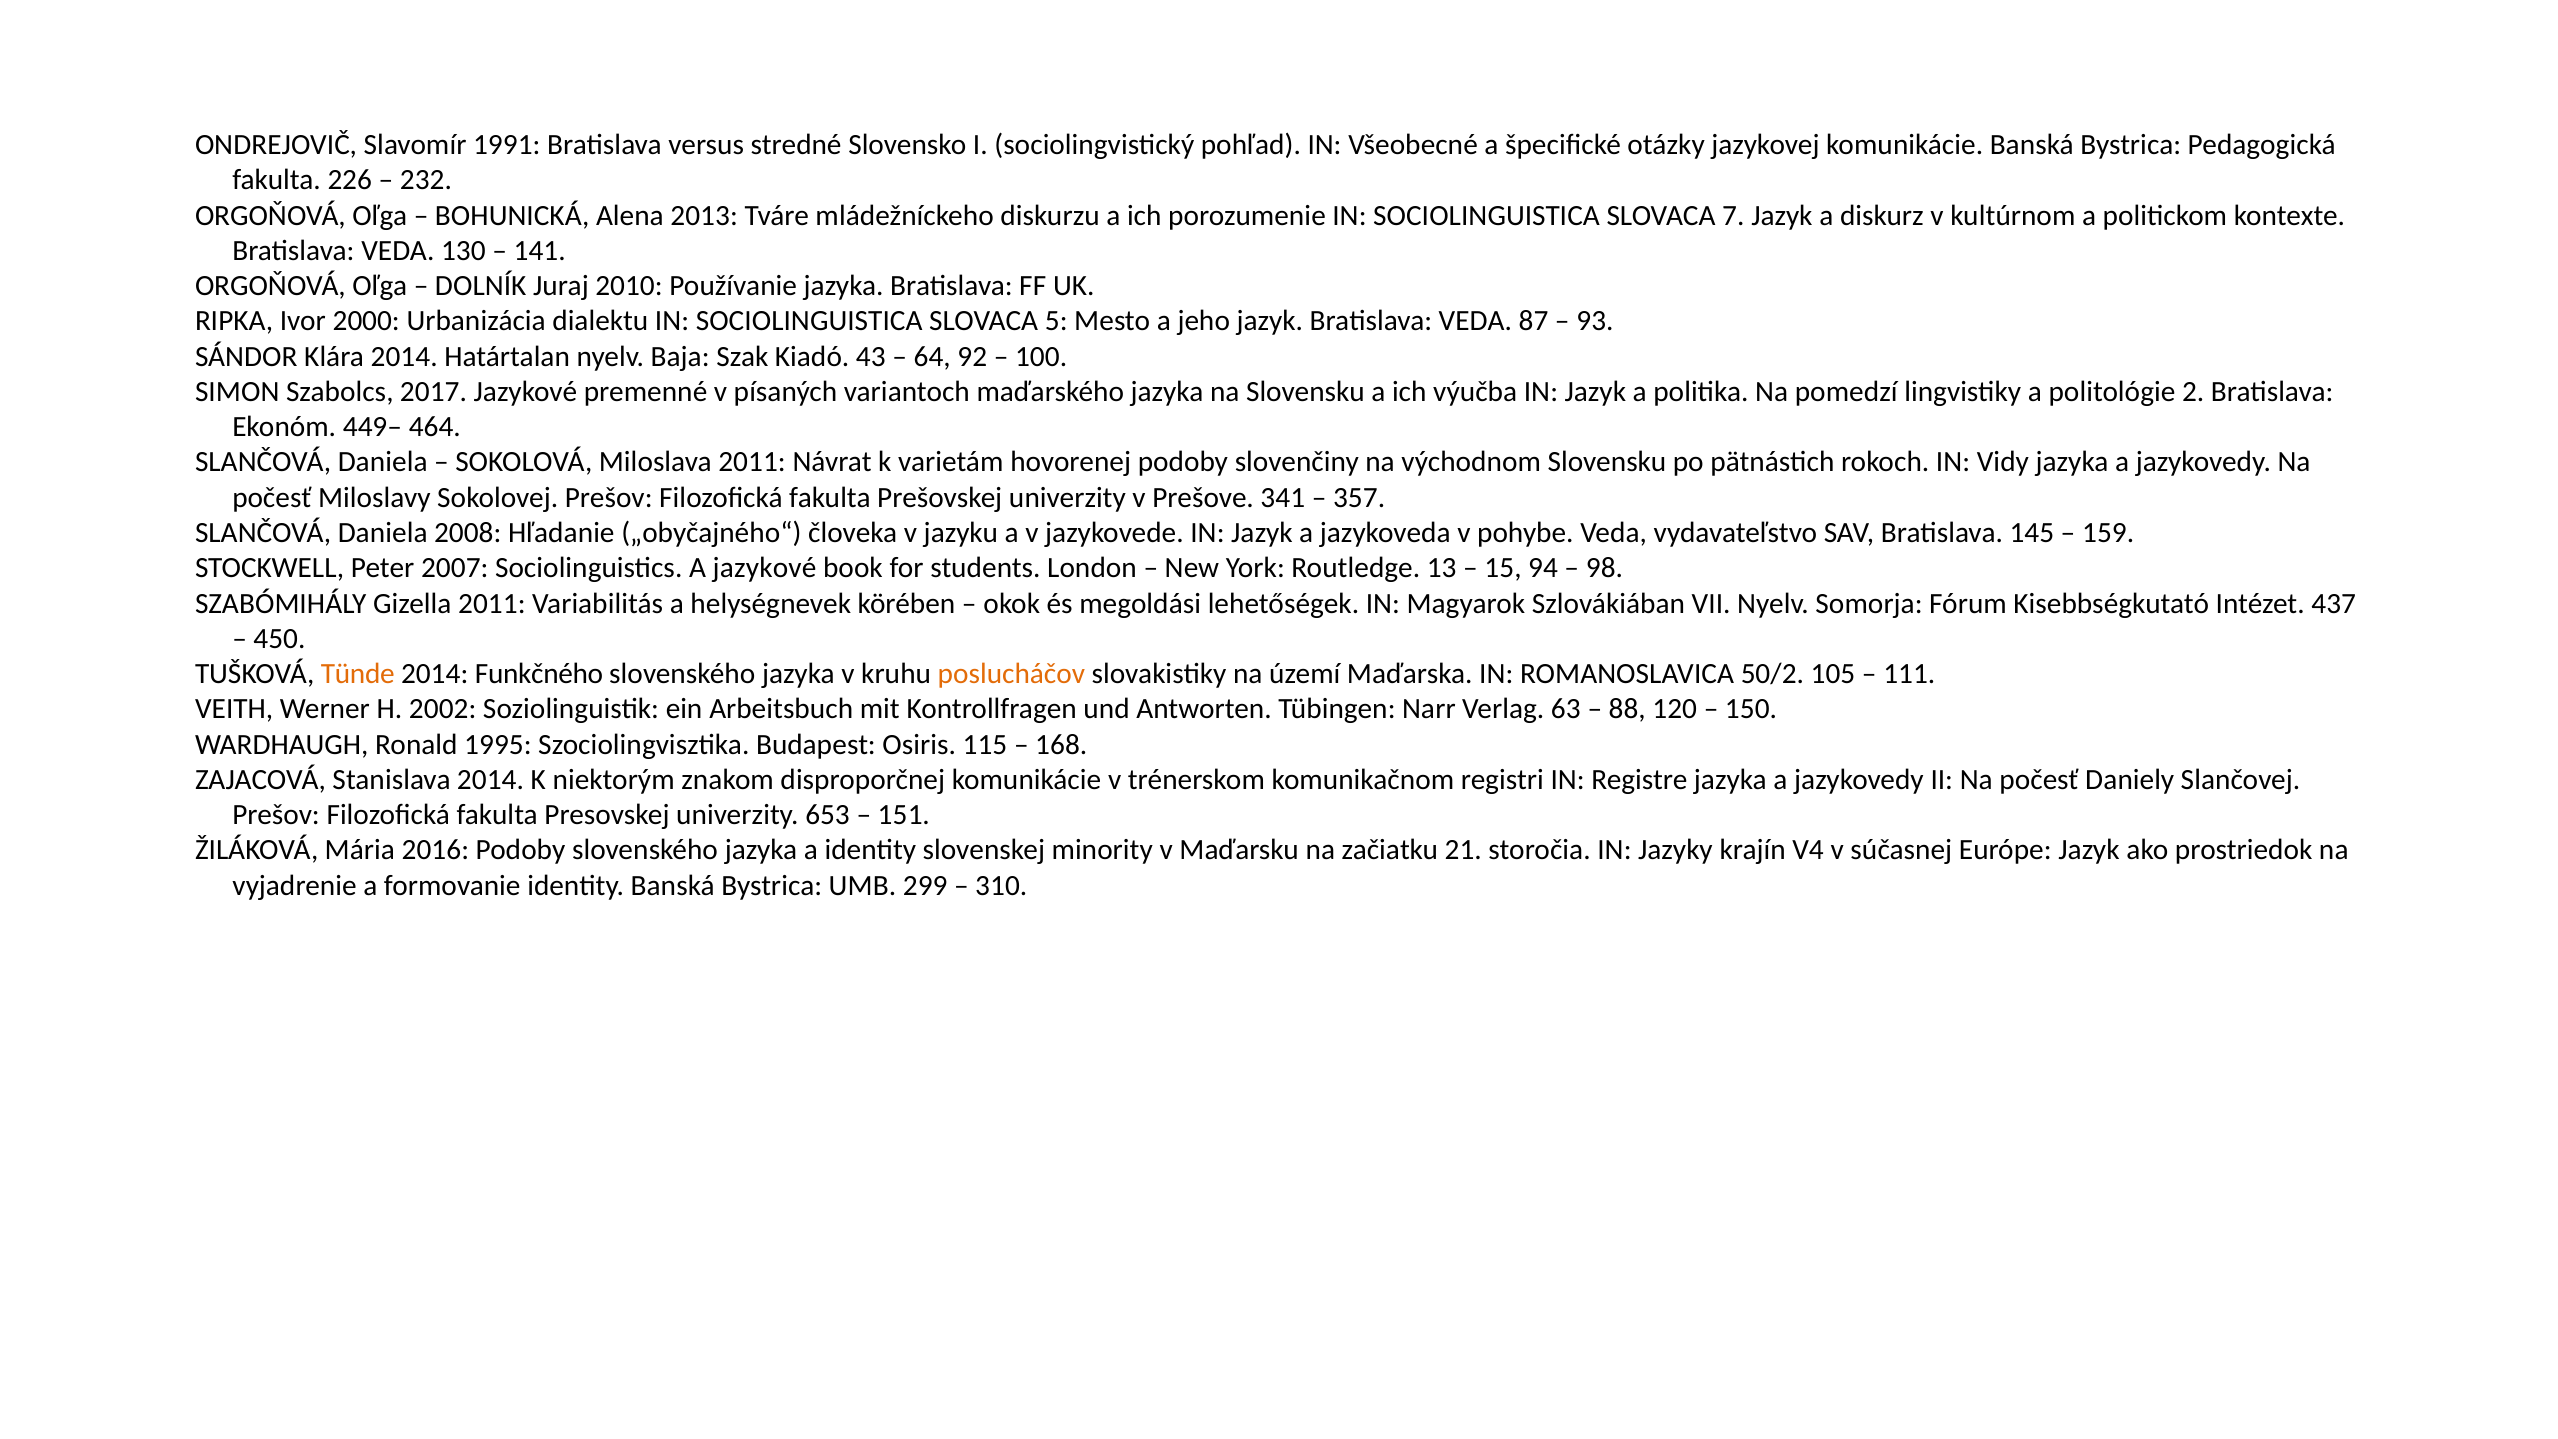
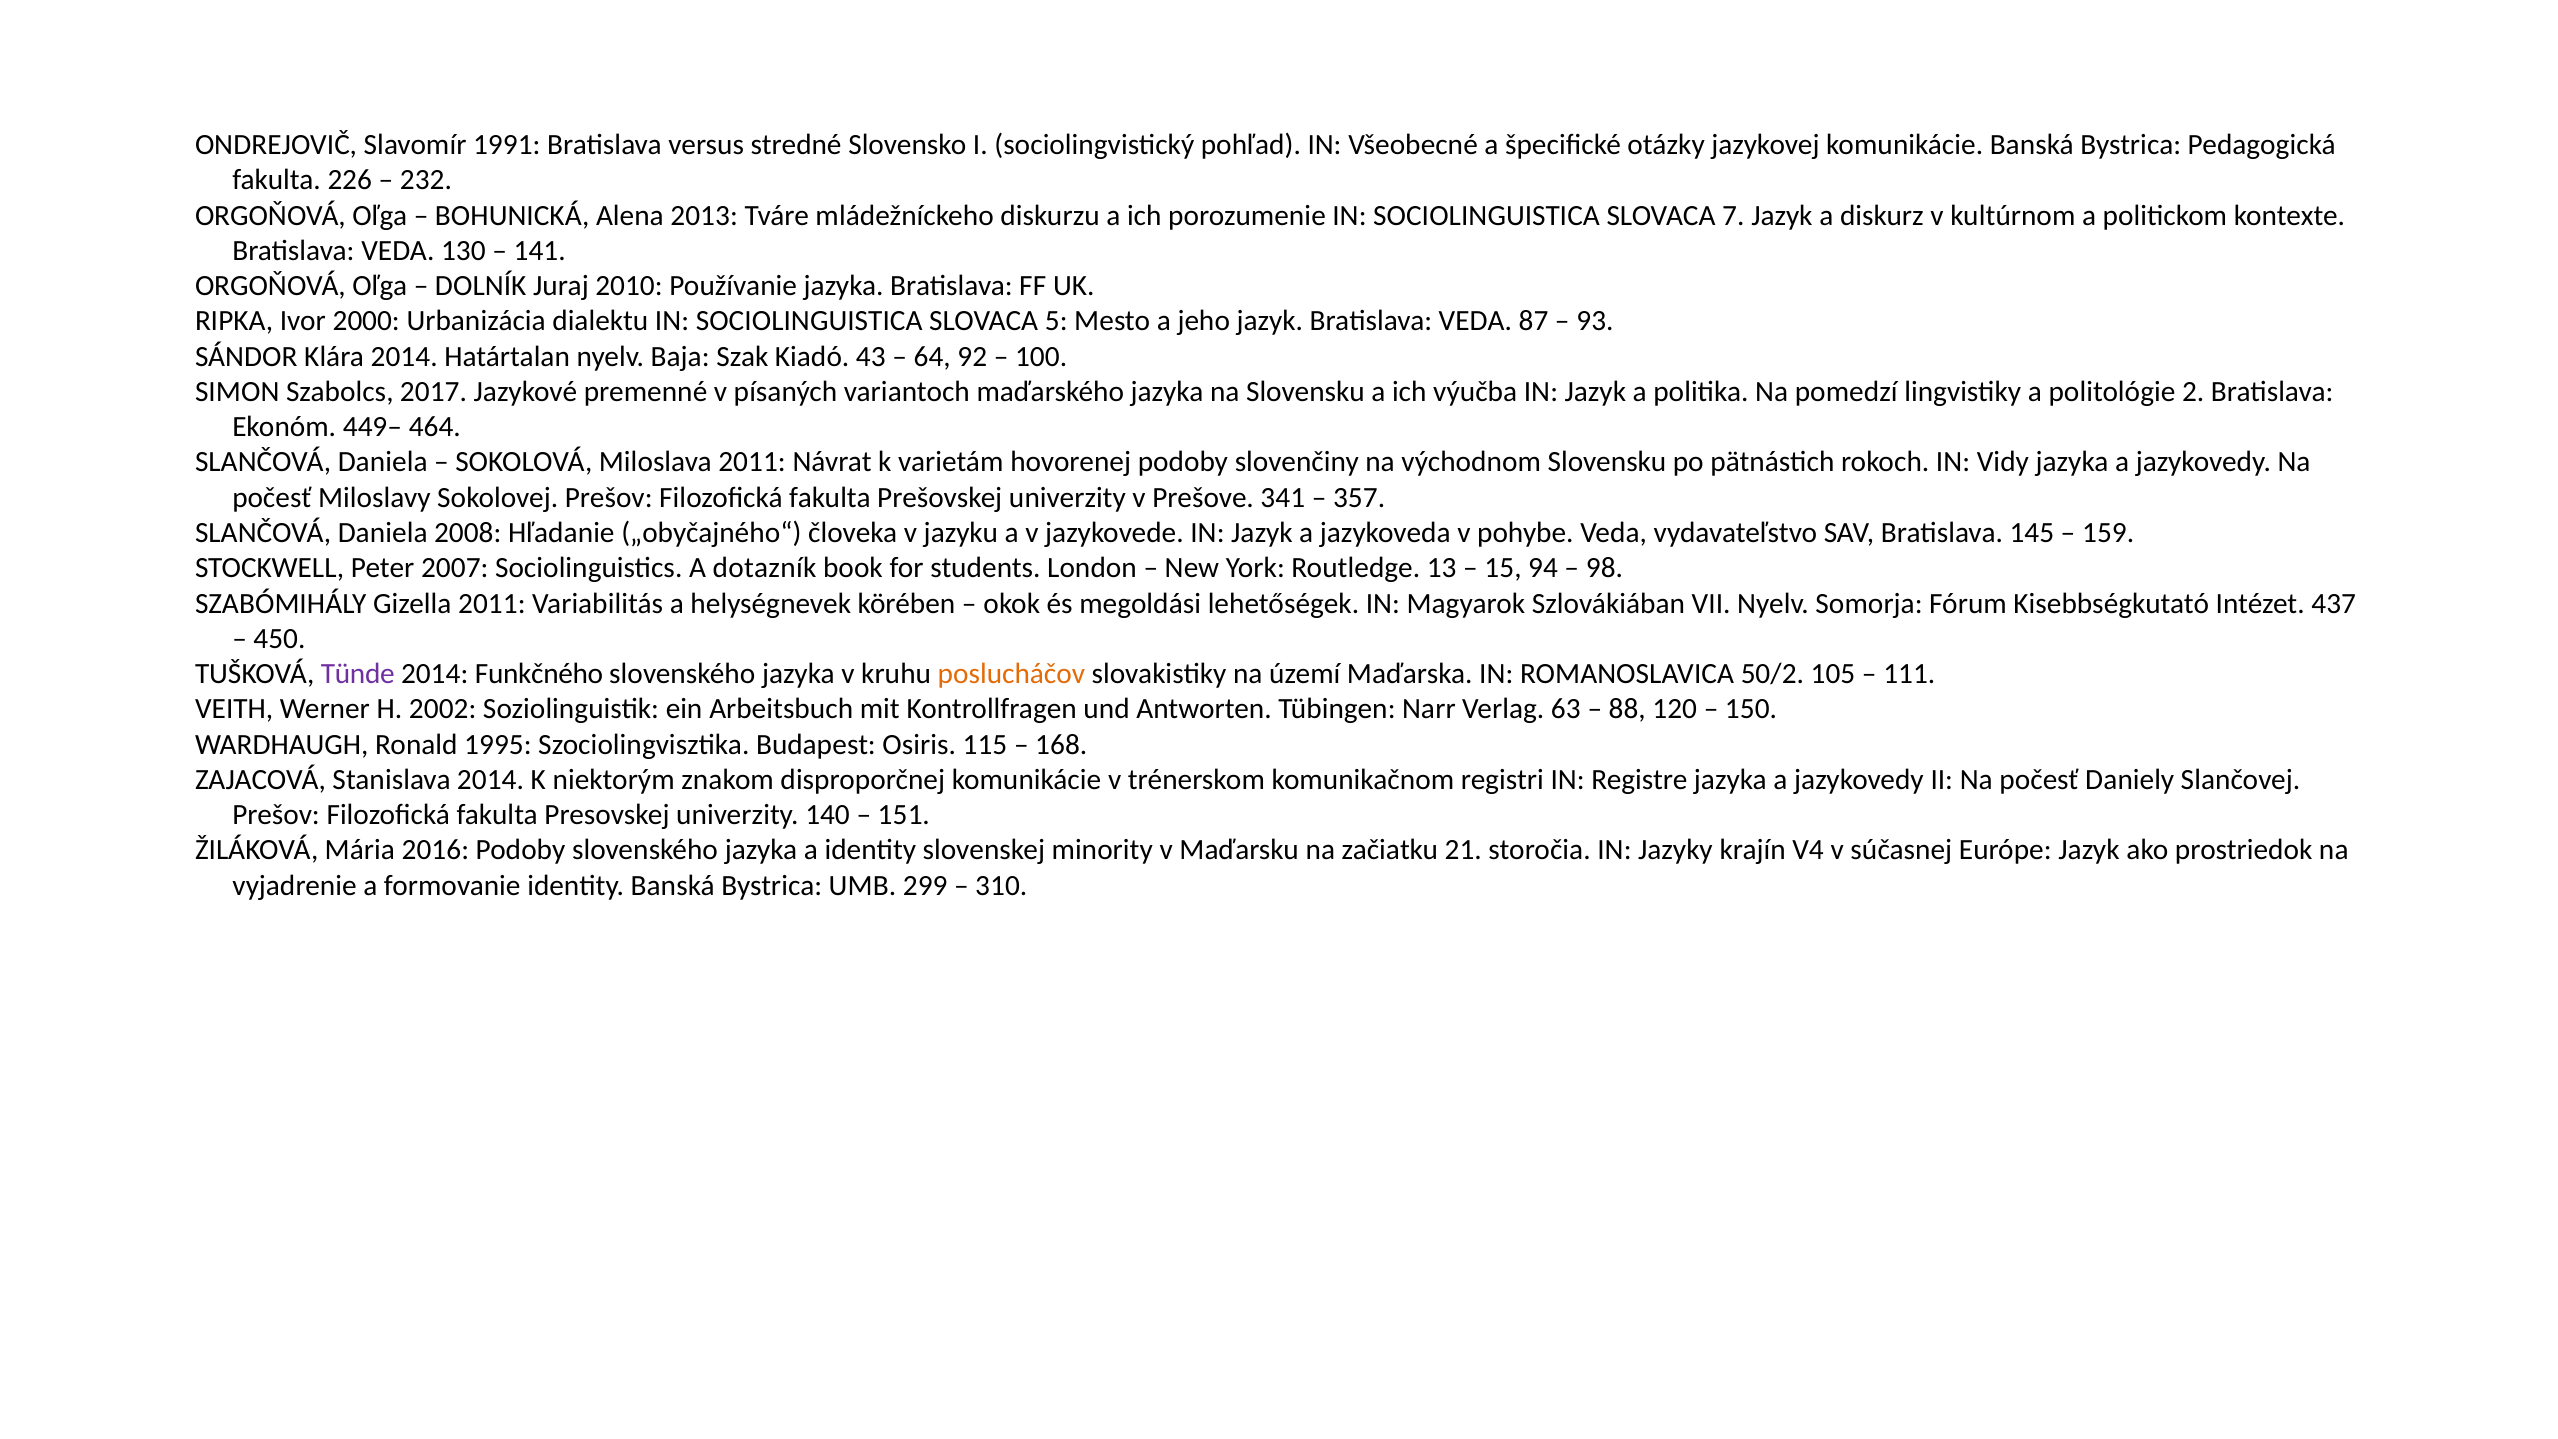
A jazykové: jazykové -> dotazník
Tünde colour: orange -> purple
653: 653 -> 140
